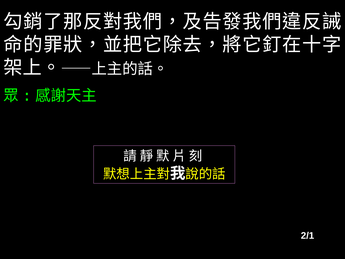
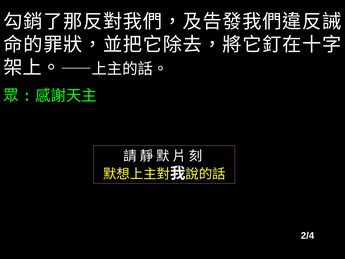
2/1: 2/1 -> 2/4
